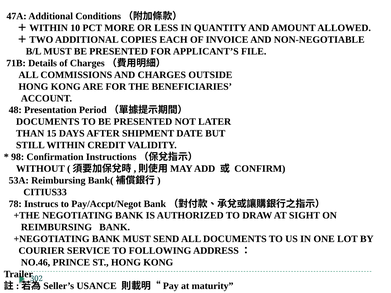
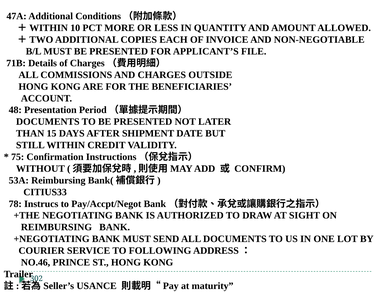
98: 98 -> 75
